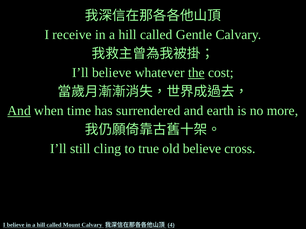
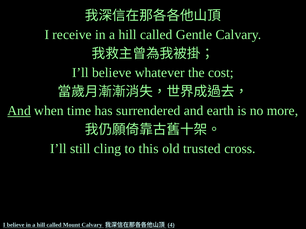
the underline: present -> none
true: true -> this
old believe: believe -> trusted
